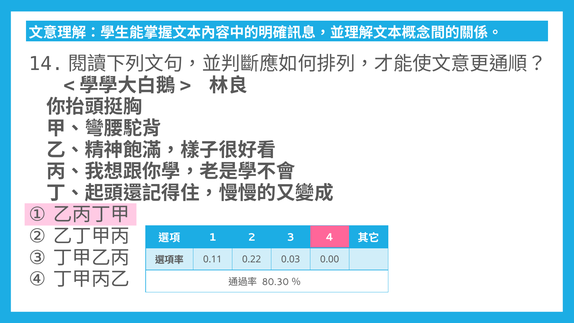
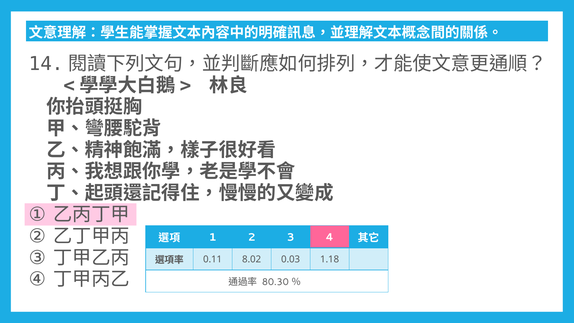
0.22: 0.22 -> 8.02
0.00: 0.00 -> 1.18
